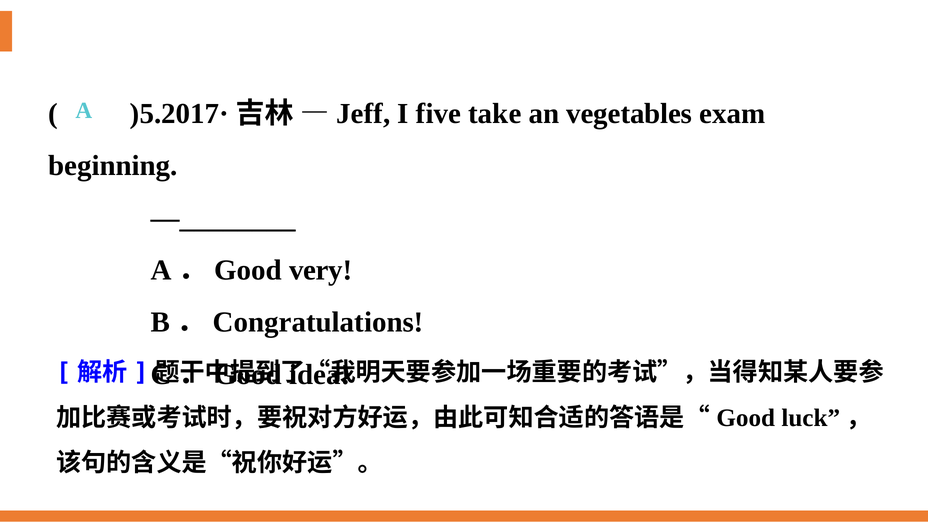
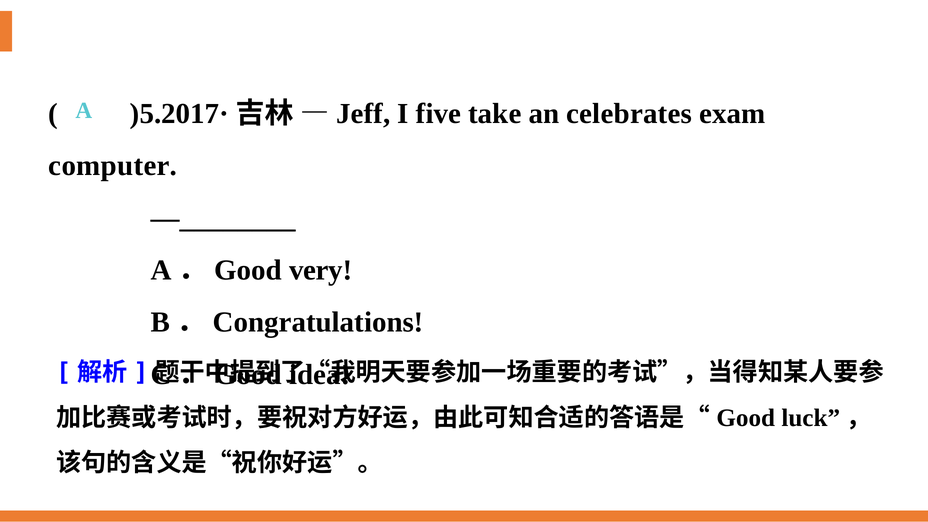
vegetables: vegetables -> celebrates
beginning: beginning -> computer
